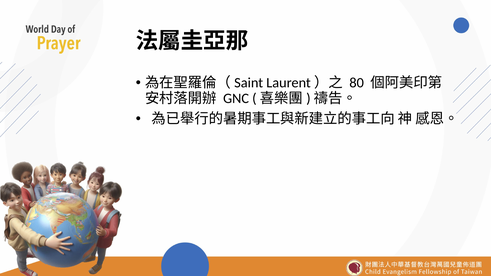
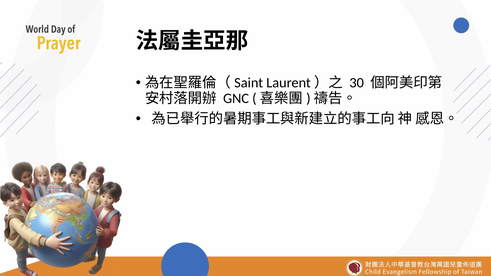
80: 80 -> 30
